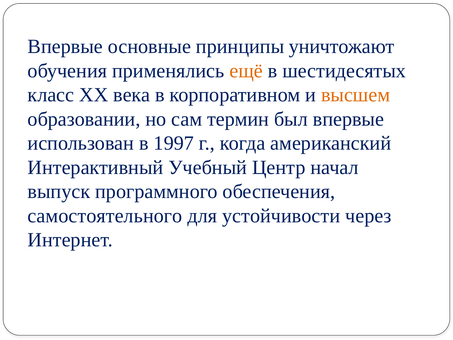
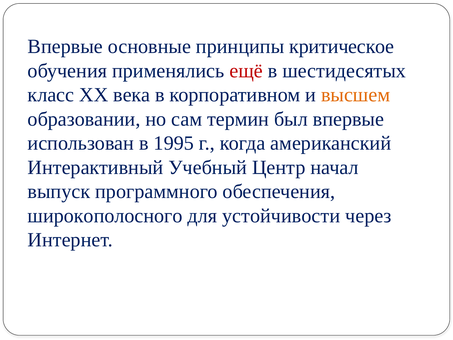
уничтожают: уничтожают -> критическое
ещё colour: orange -> red
1997: 1997 -> 1995
самостоятельного: самостоятельного -> широкополосного
